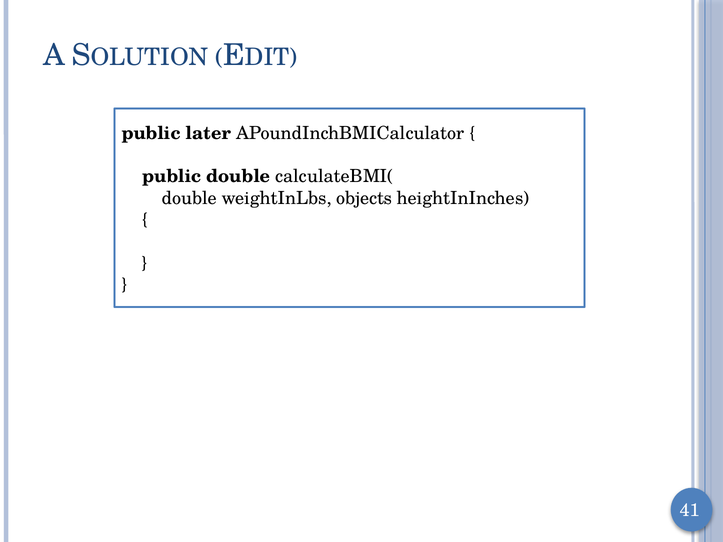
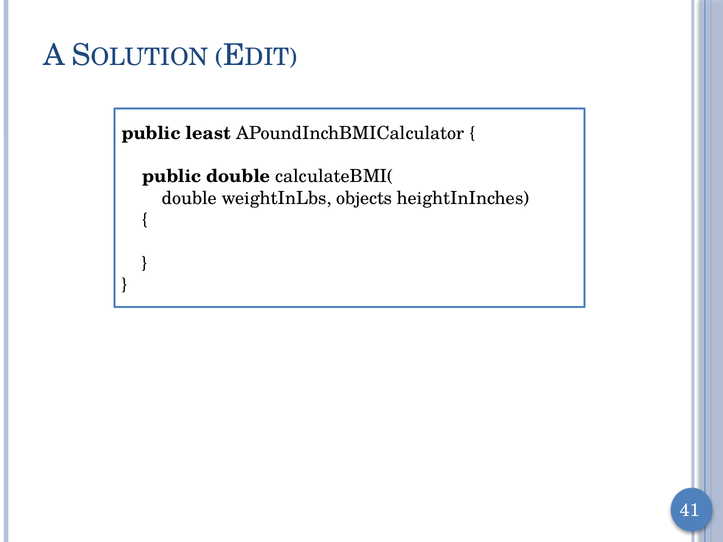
later: later -> least
